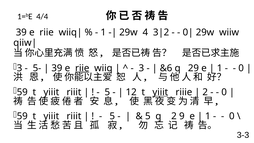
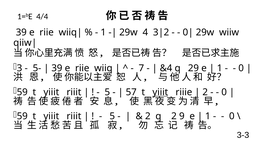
riie at (82, 68) underline: present -> none
3 at (141, 68): 3 -> 7
&6: &6 -> &4
12: 12 -> 57
5 at (148, 116): 5 -> 2
